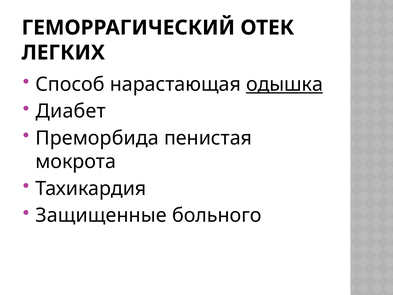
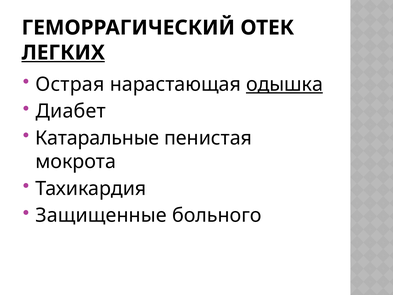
ЛЕГКИХ underline: none -> present
Способ: Способ -> Острая
Преморбида: Преморбида -> Катаральные
